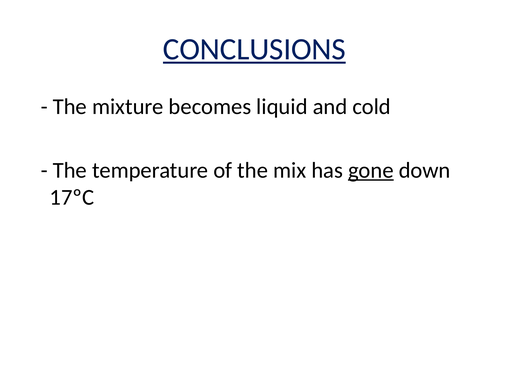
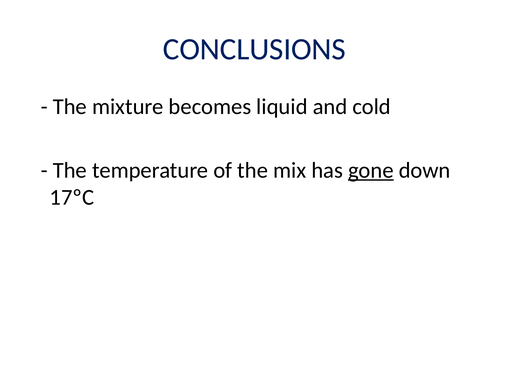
CONCLUSIONS underline: present -> none
